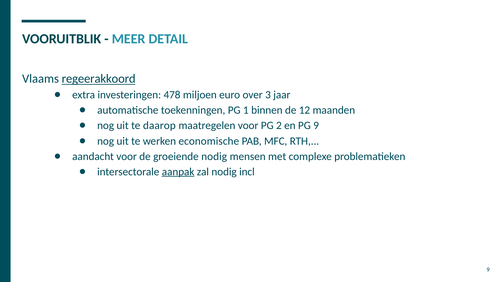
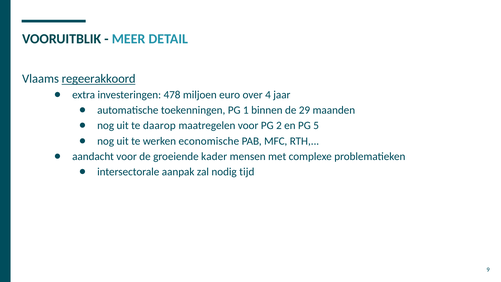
3: 3 -> 4
12: 12 -> 29
PG 9: 9 -> 5
groeiende nodig: nodig -> kader
aanpak underline: present -> none
incl: incl -> tijd
